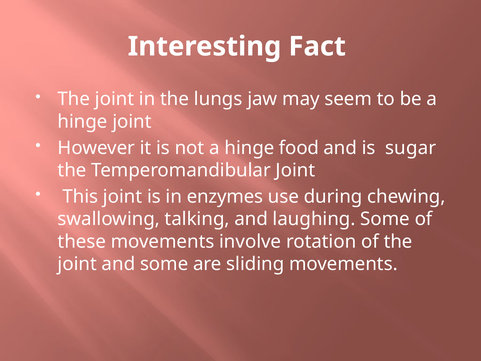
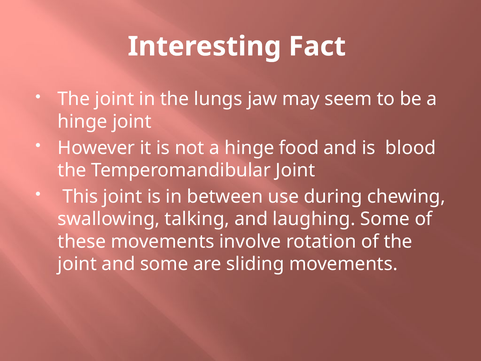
sugar: sugar -> blood
enzymes: enzymes -> between
